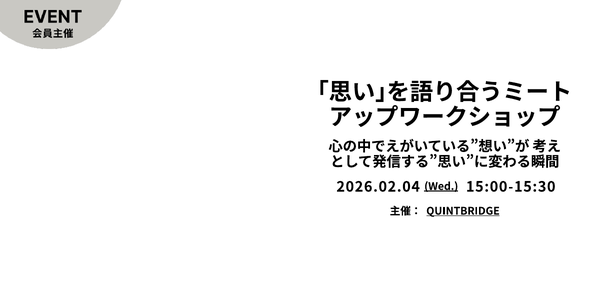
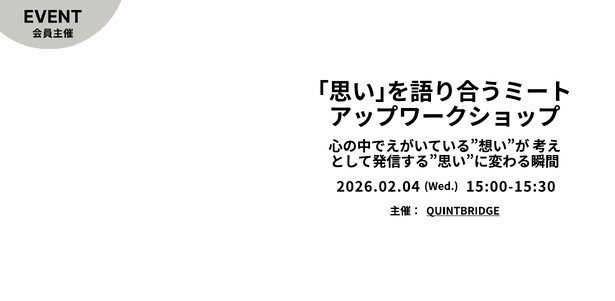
Wed underline: present -> none
